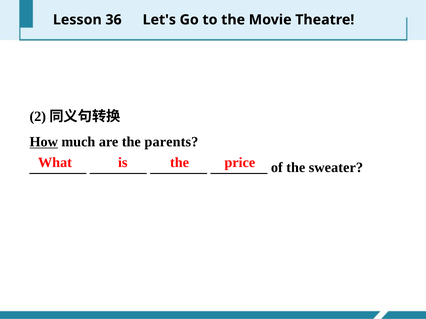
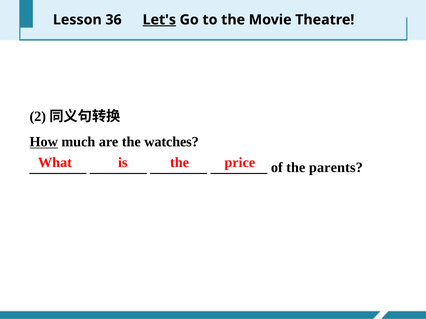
Let's underline: none -> present
parents: parents -> watches
sweater: sweater -> parents
